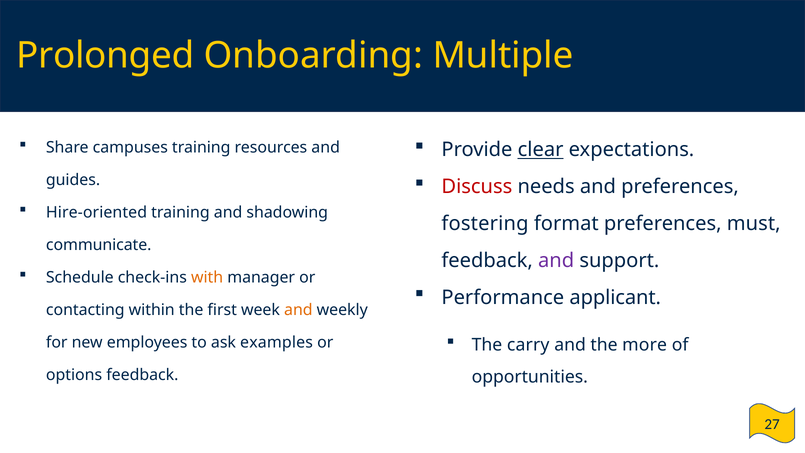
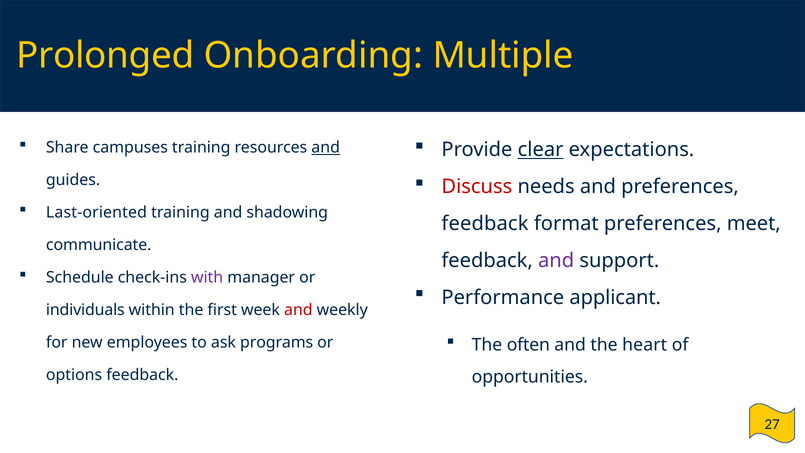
and at (326, 147) underline: none -> present
Hire-oriented: Hire-oriented -> Last-oriented
fostering at (485, 224): fostering -> feedback
must: must -> meet
with colour: orange -> purple
contacting: contacting -> individuals
and at (298, 310) colour: orange -> red
carry: carry -> often
more: more -> heart
examples: examples -> programs
